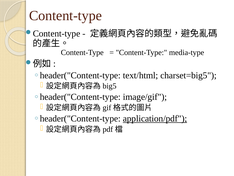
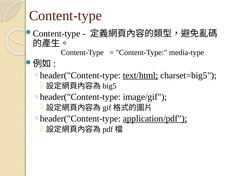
text/html underline: none -> present
